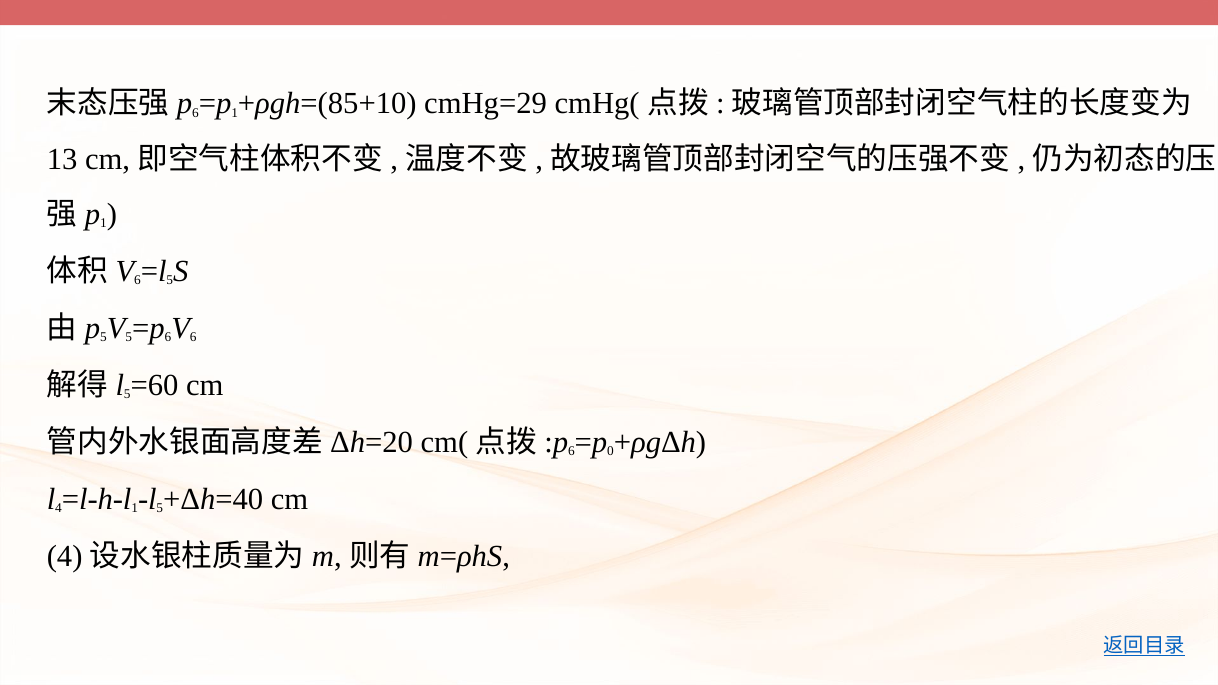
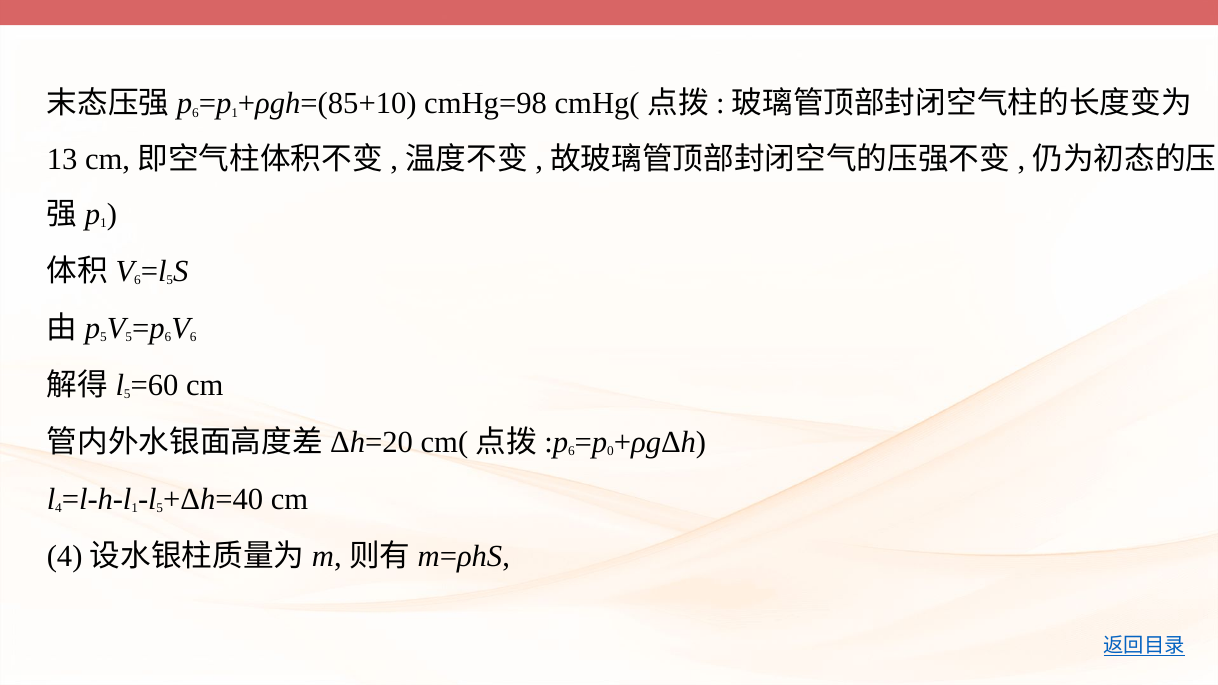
cmHg=29: cmHg=29 -> cmHg=98
